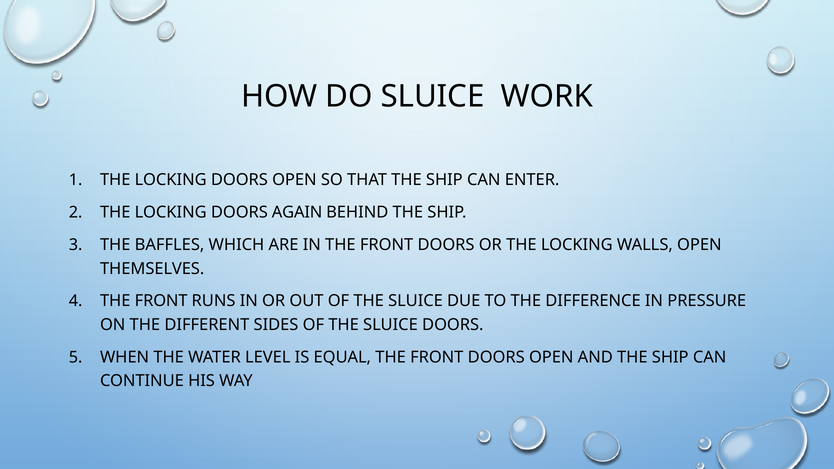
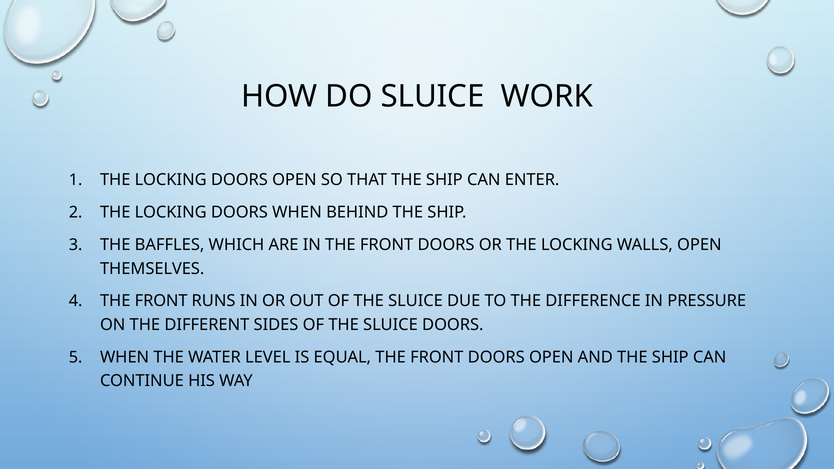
DOORS AGAIN: AGAIN -> WHEN
